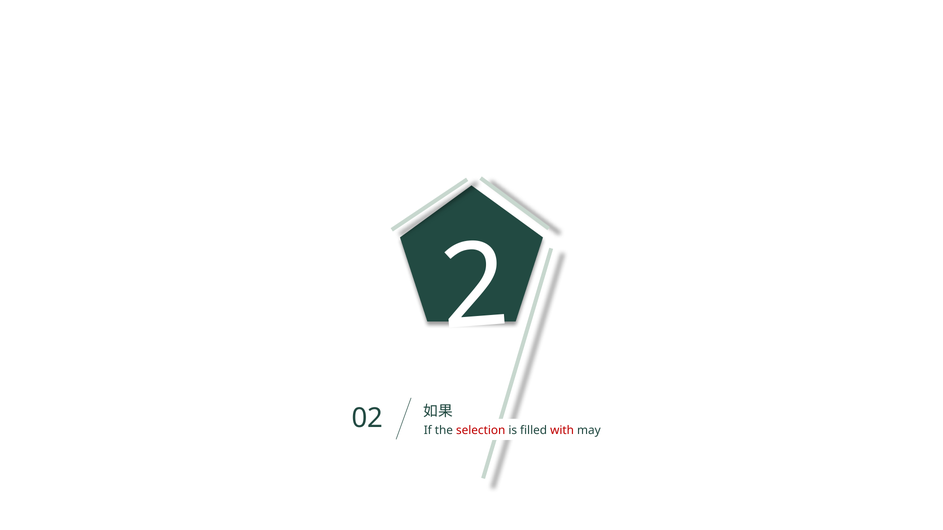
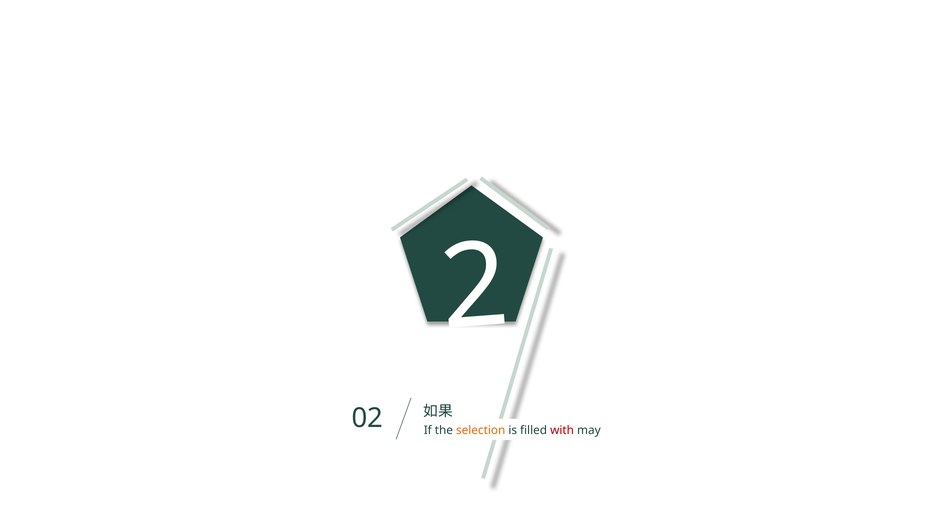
selection colour: red -> orange
